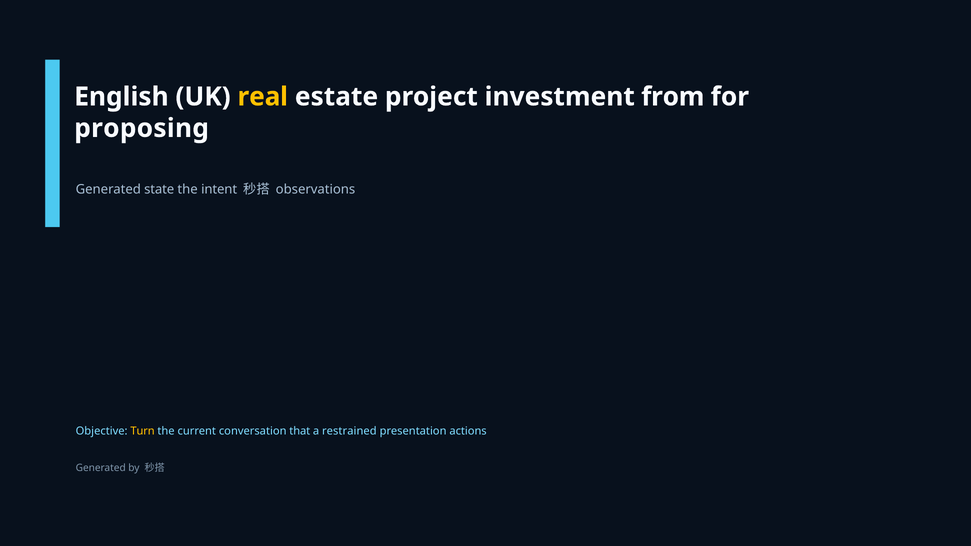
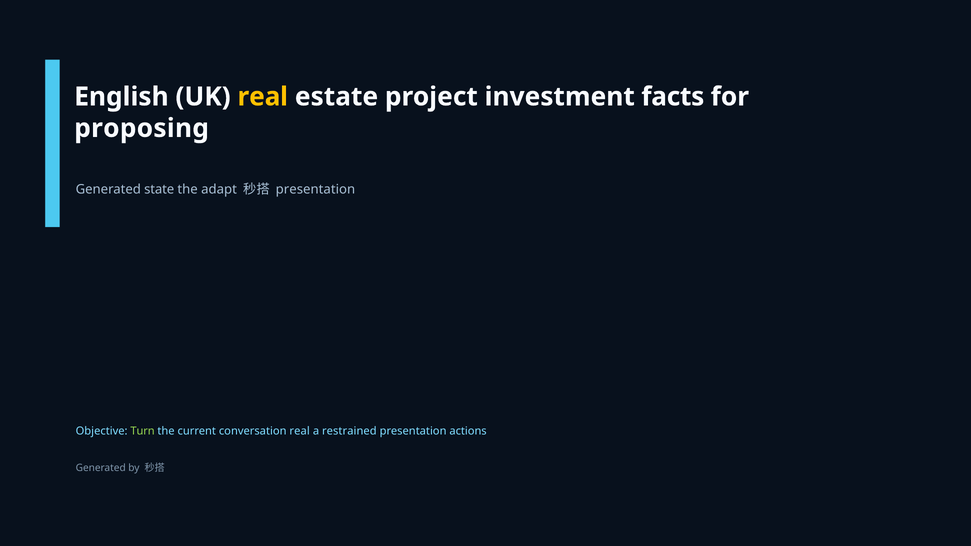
from: from -> facts
intent: intent -> adapt
observations at (315, 190): observations -> presentation
Turn colour: yellow -> light green
conversation that: that -> real
